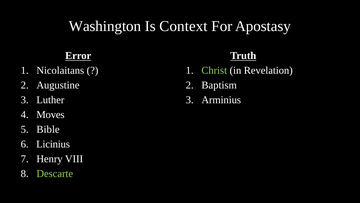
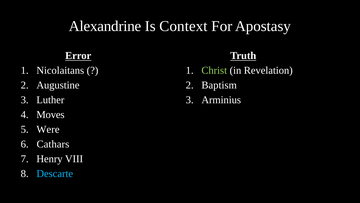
Washington: Washington -> Alexandrine
Bible: Bible -> Were
Licinius: Licinius -> Cathars
Descarte colour: light green -> light blue
